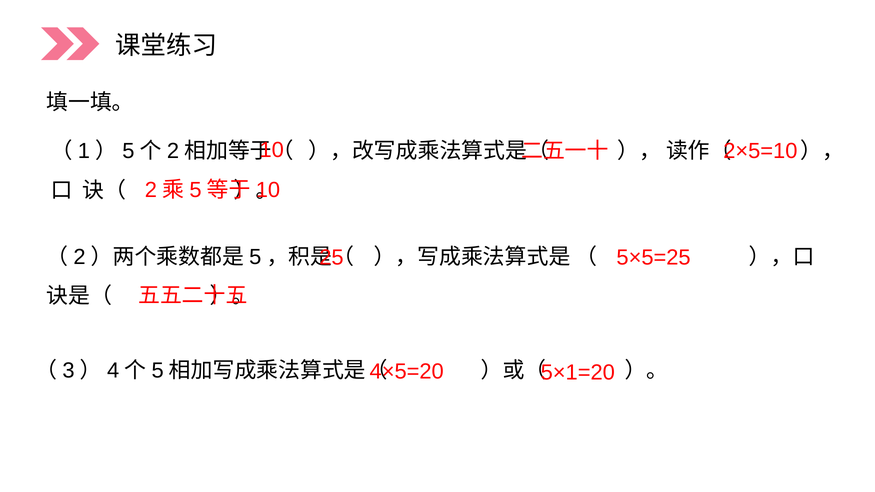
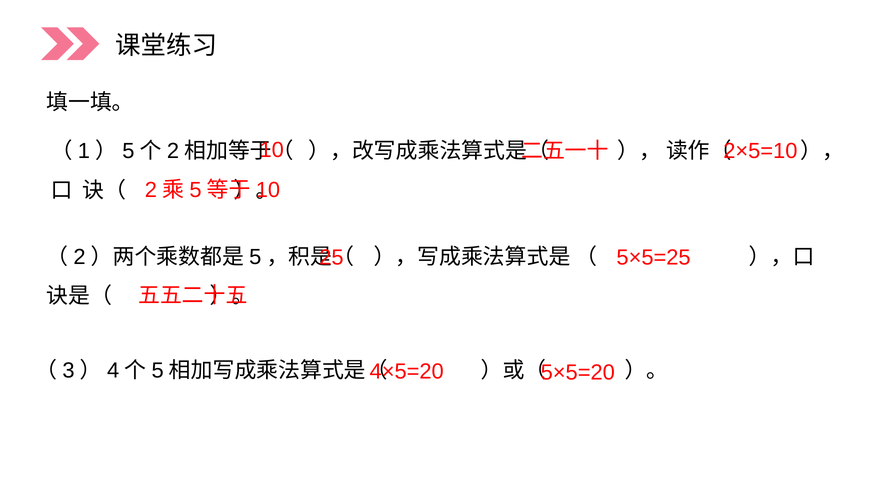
5×1=20: 5×1=20 -> 5×5=20
